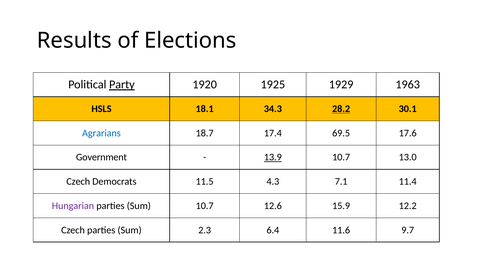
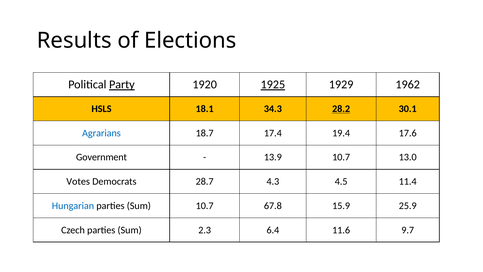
1925 underline: none -> present
1963: 1963 -> 1962
69.5: 69.5 -> 19.4
13.9 underline: present -> none
Czech at (78, 181): Czech -> Votes
11.5: 11.5 -> 28.7
7.1: 7.1 -> 4.5
Hungarian colour: purple -> blue
12.6: 12.6 -> 67.8
12.2: 12.2 -> 25.9
